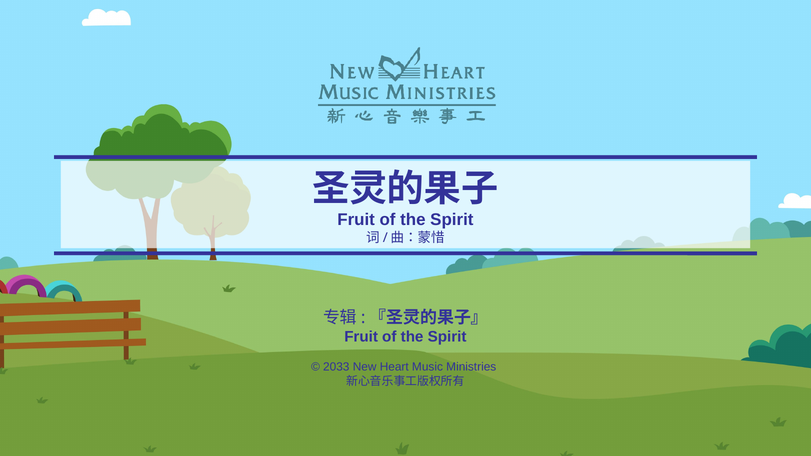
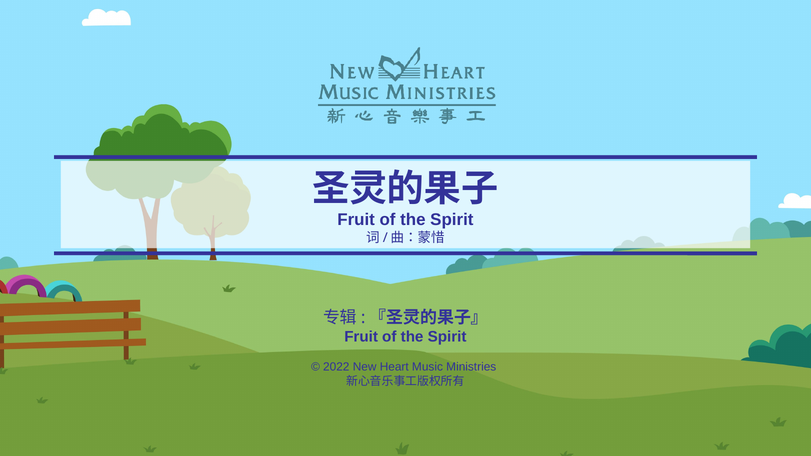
2033: 2033 -> 2022
